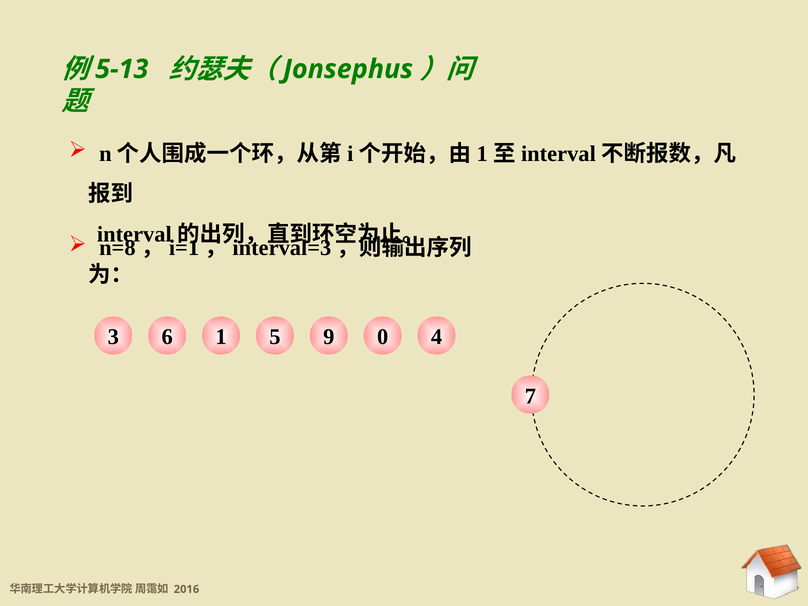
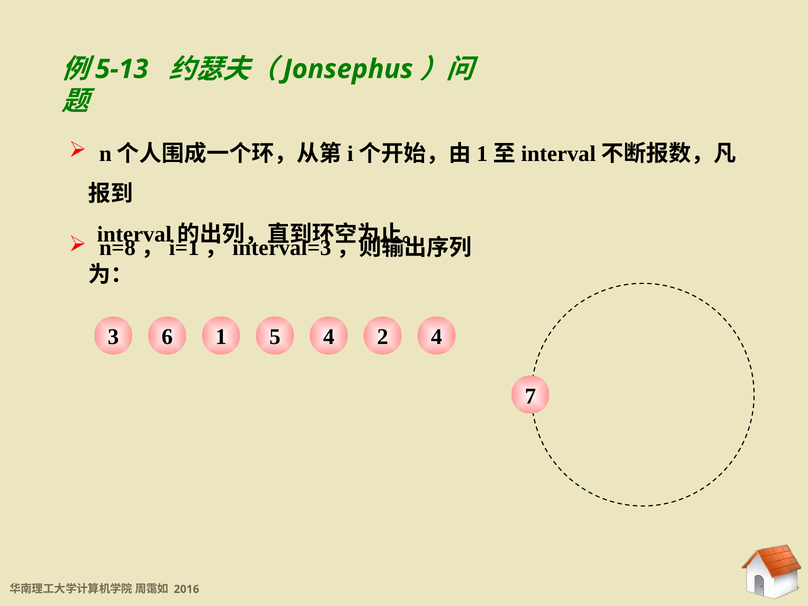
1 9: 9 -> 4
0: 0 -> 2
